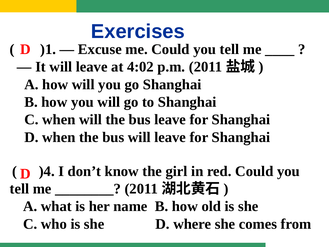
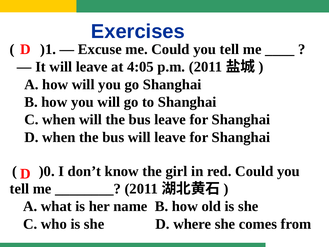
4:02: 4:02 -> 4:05
)4: )4 -> )0
